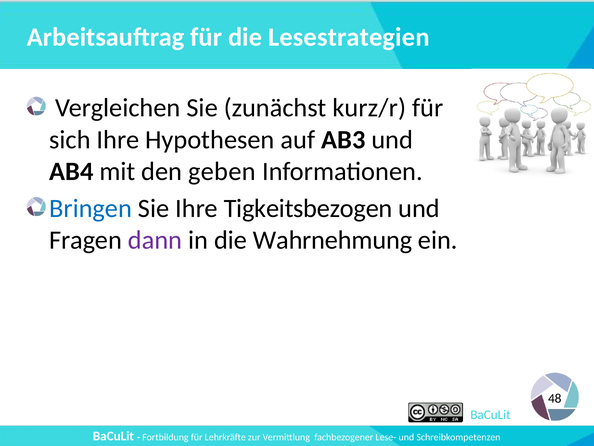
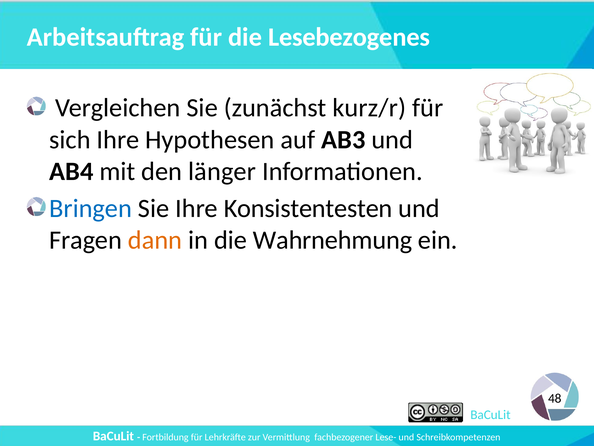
Lesestrategien: Lesestrategien -> Lesebezogenes
geben: geben -> länger
Tigkeitsbezogen: Tigkeitsbezogen -> Konsistentesten
dann colour: purple -> orange
